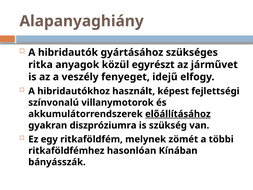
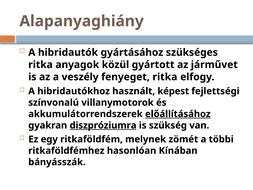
egyrészt: egyrészt -> gyártott
fenyeget idejű: idejű -> ritka
diszpróziumra underline: none -> present
